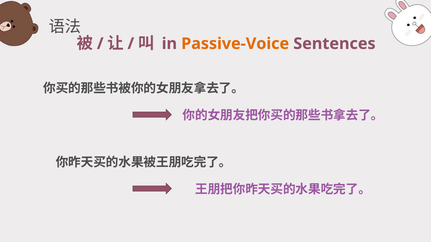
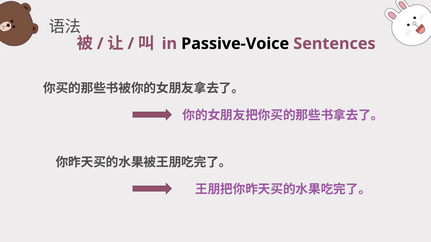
Passive-Voice colour: orange -> black
